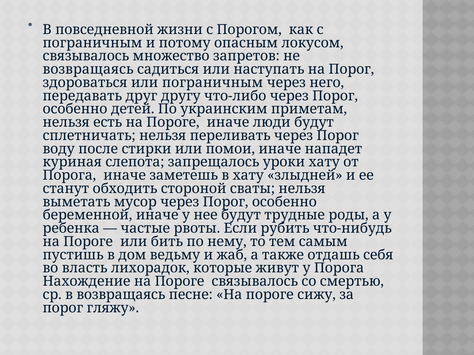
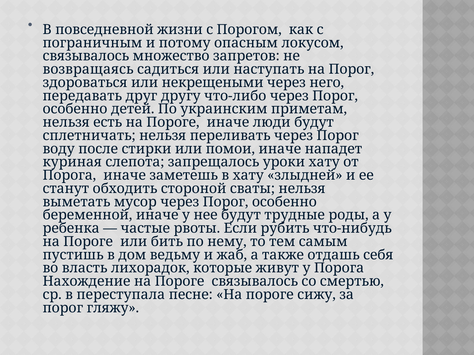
или пограничным: пограничным -> некрещеными
в возвращаясь: возвращаясь -> переступала
